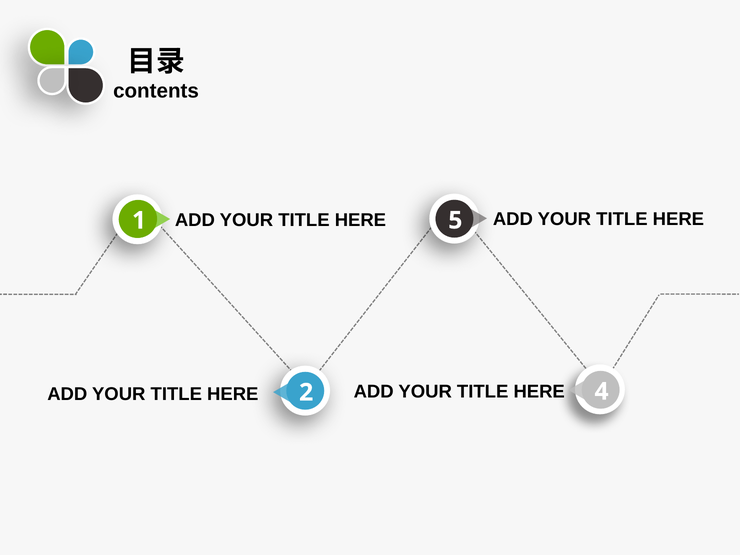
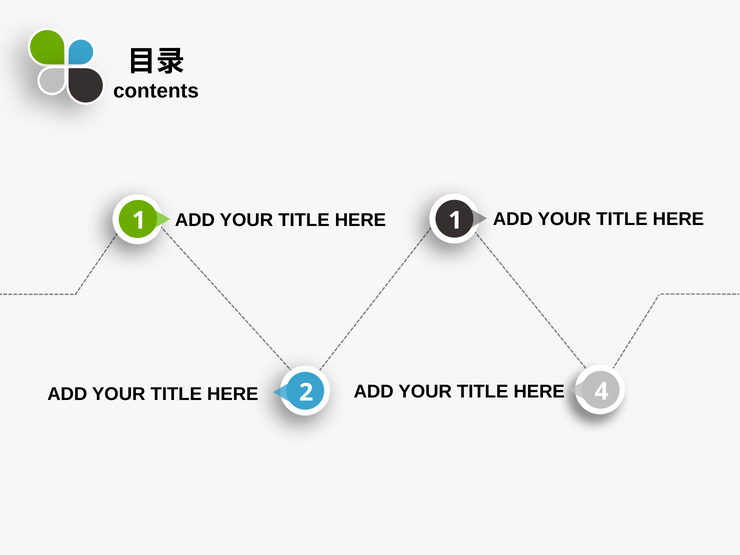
HERE 5: 5 -> 1
